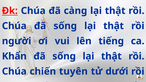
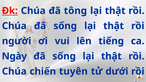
càng: càng -> tông
Khẩn: Khẩn -> Ngày
